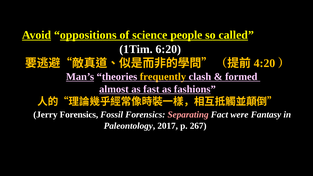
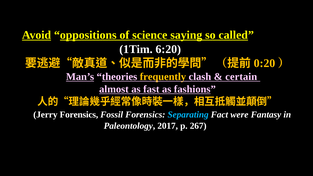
people: people -> saying
4:20: 4:20 -> 0:20
formed: formed -> certain
Separating colour: pink -> light blue
